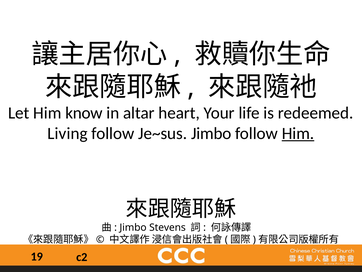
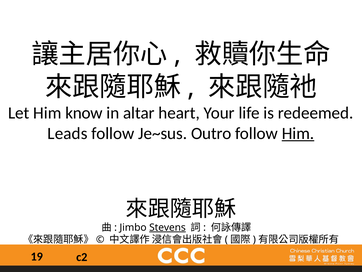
Living: Living -> Leads
Je~sus Jimbo: Jimbo -> Outro
Stevens underline: none -> present
